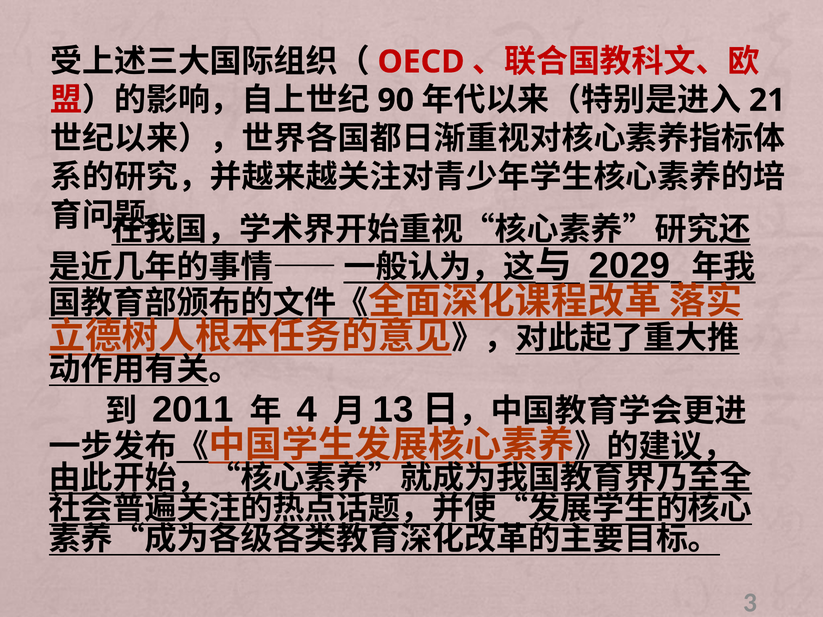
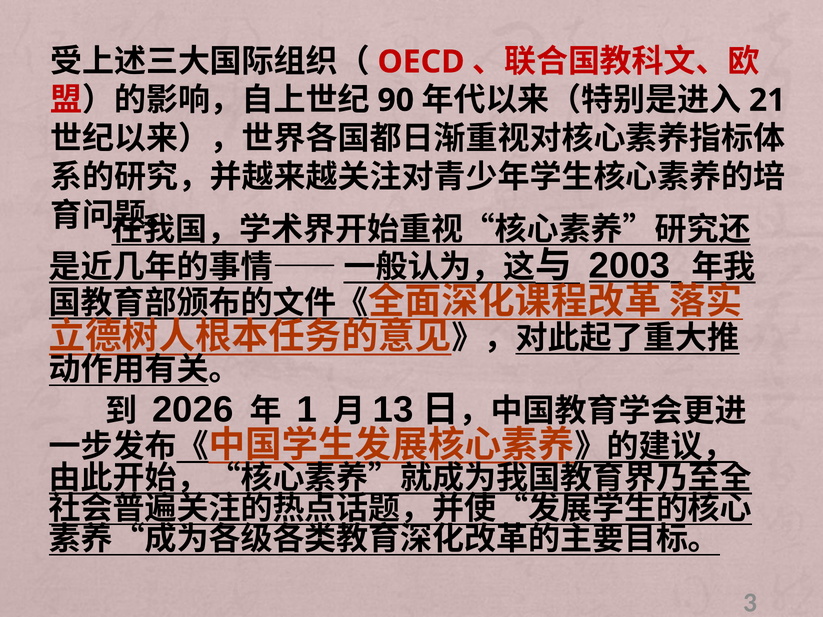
2029: 2029 -> 2003
2011: 2011 -> 2026
4: 4 -> 1
